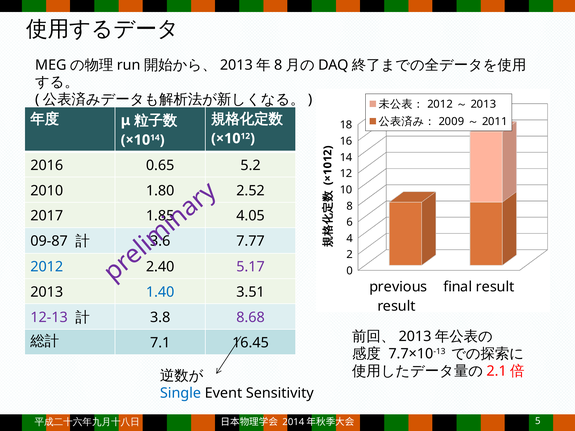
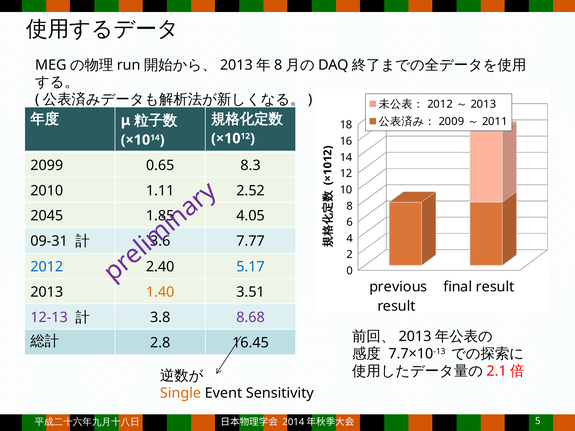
2016: 2016 -> 2099
5.2: 5.2 -> 8.3
1.80: 1.80 -> 1.11
2017: 2017 -> 2045
09-87: 09-87 -> 09-31
5.17 colour: purple -> blue
1.40 colour: blue -> orange
7.1: 7.1 -> 2.8
Single colour: blue -> orange
